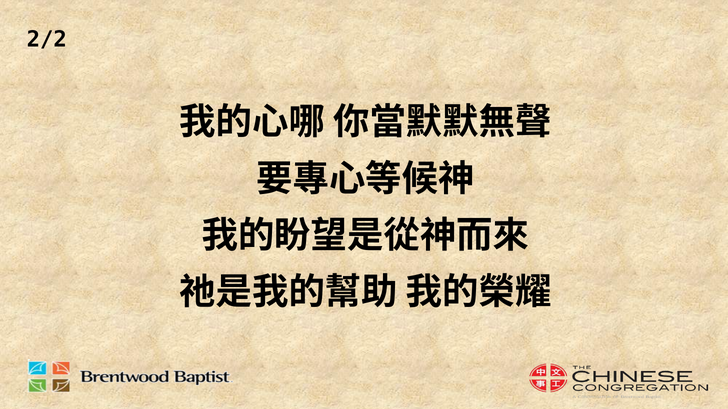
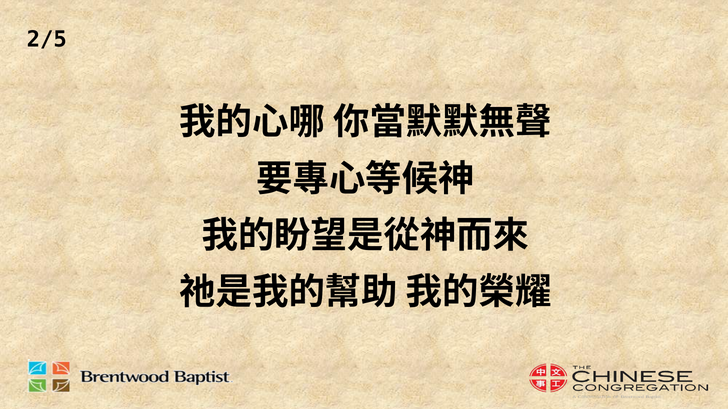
2/2: 2/2 -> 2/5
